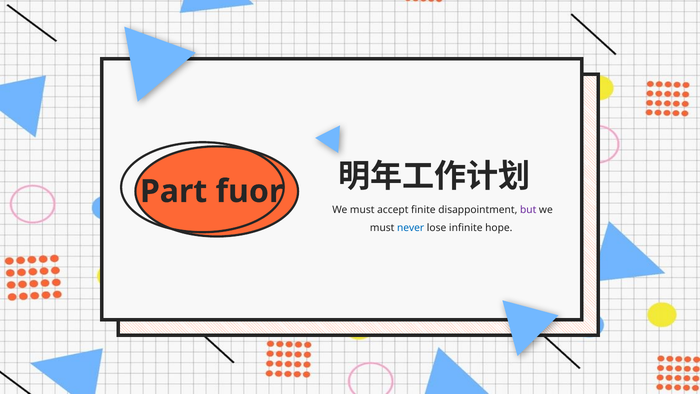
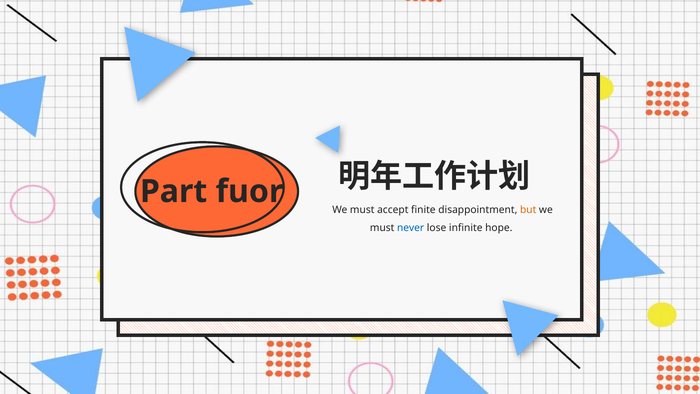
but colour: purple -> orange
